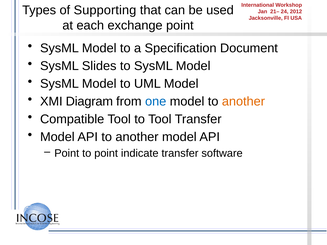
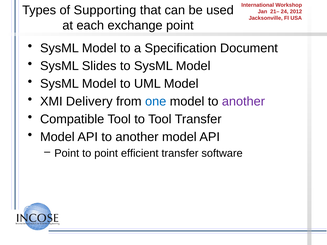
Diagram: Diagram -> Delivery
another at (243, 102) colour: orange -> purple
indicate: indicate -> efficient
